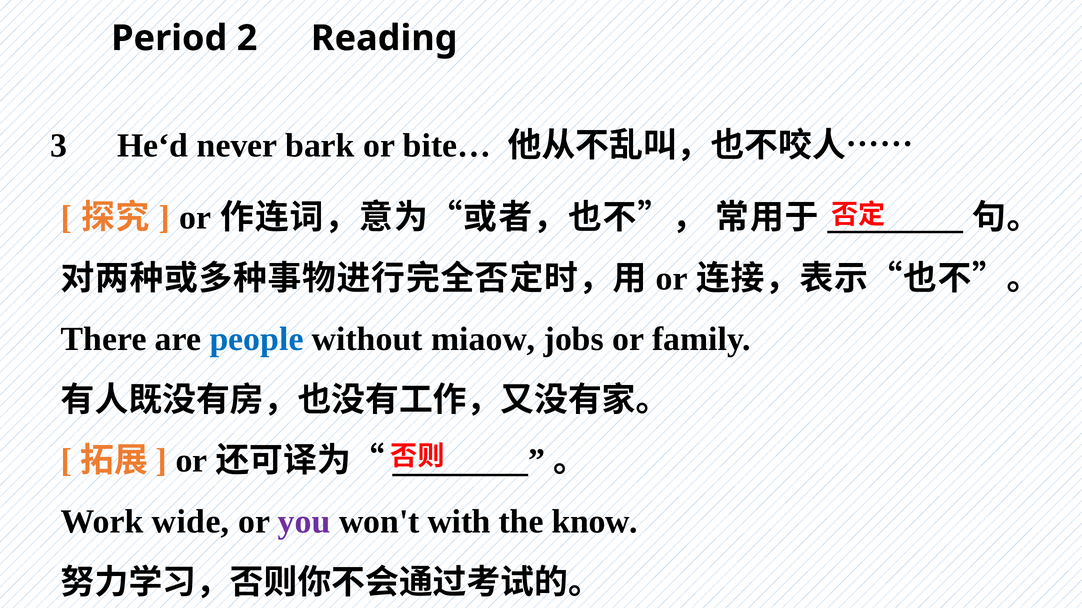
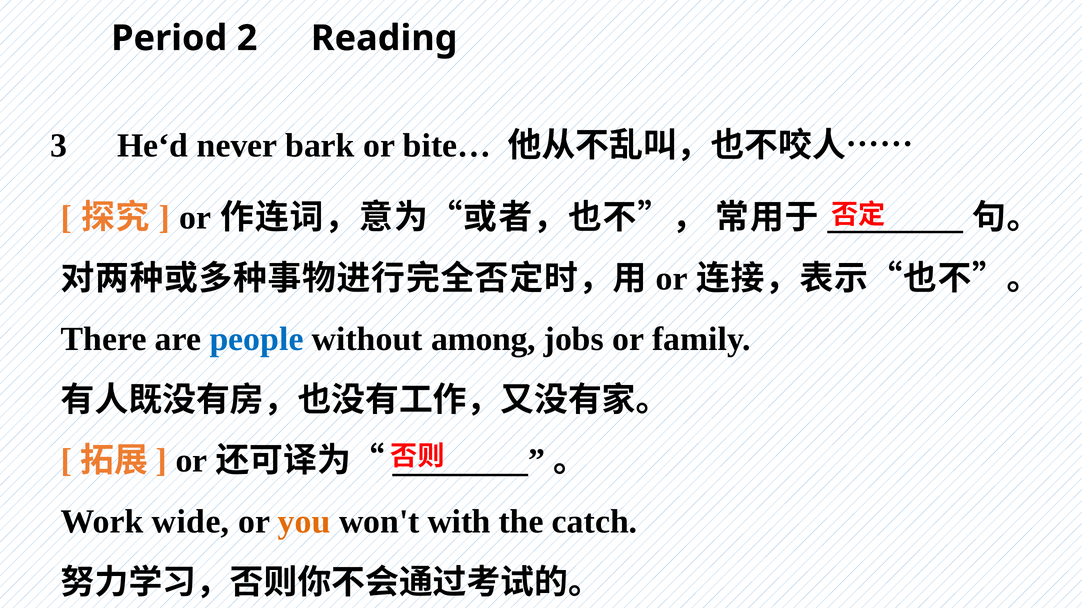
miaow: miaow -> among
you colour: purple -> orange
know: know -> catch
